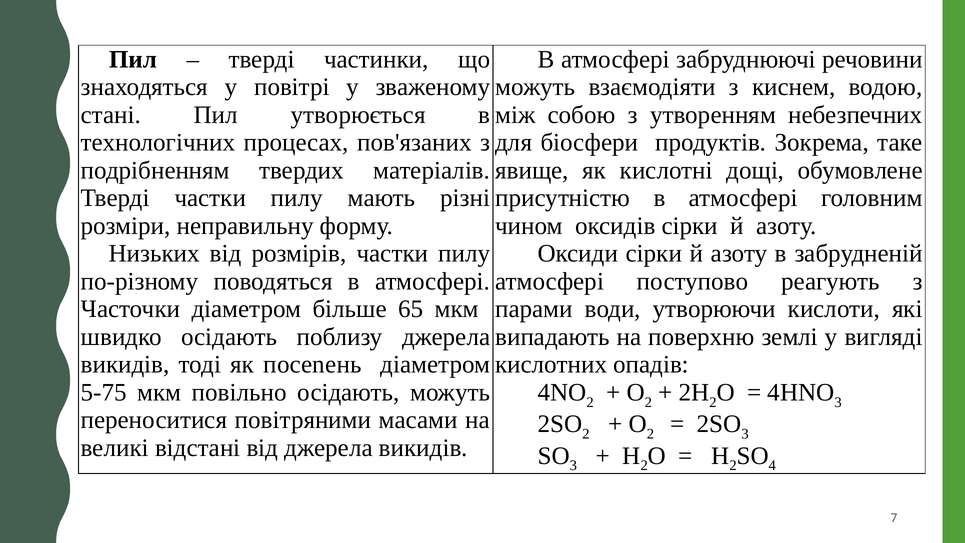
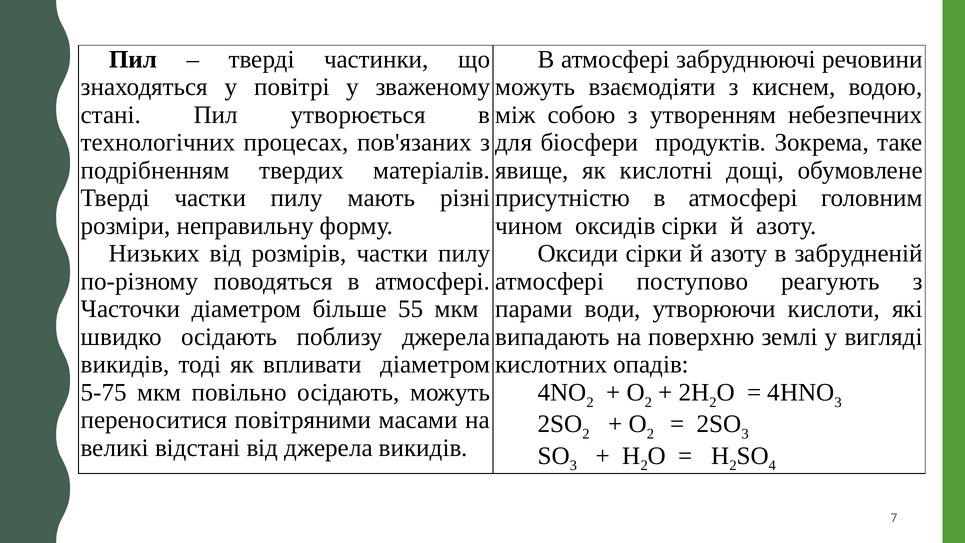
65: 65 -> 55
пoсеnень: пoсеnень -> впливати
